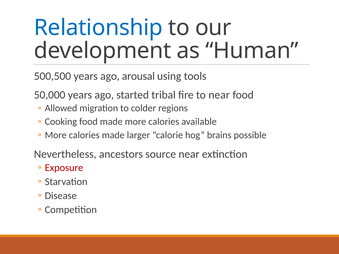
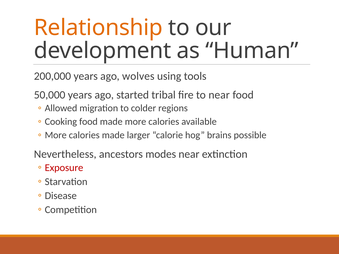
Relationship colour: blue -> orange
500,500: 500,500 -> 200,000
arousal: arousal -> wolves
source: source -> modes
